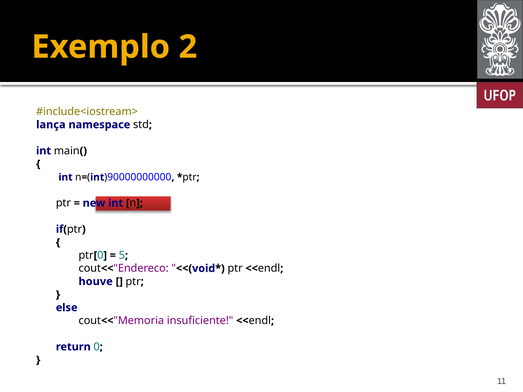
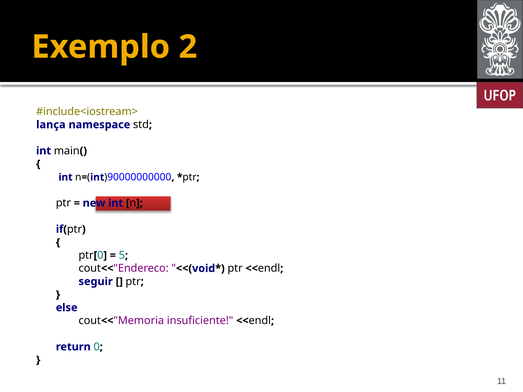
houve: houve -> seguir
